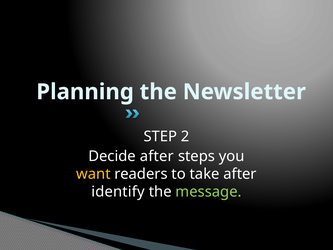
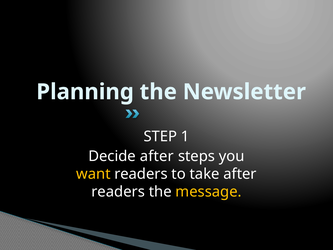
2: 2 -> 1
identify at (118, 192): identify -> readers
message colour: light green -> yellow
